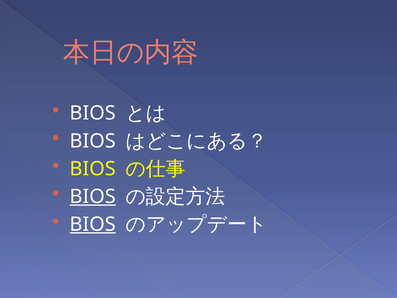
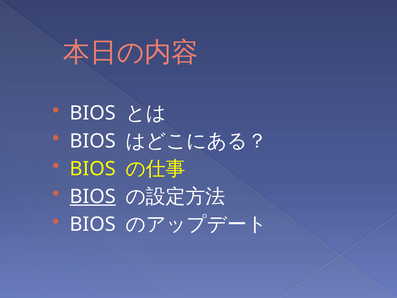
BIOS at (93, 224) underline: present -> none
